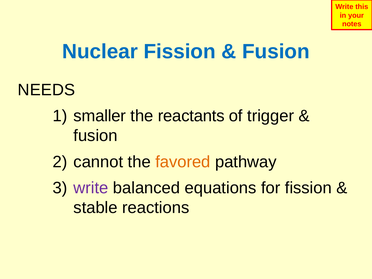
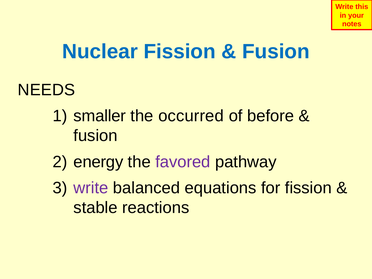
reactants: reactants -> occurred
trigger: trigger -> before
cannot: cannot -> energy
favored colour: orange -> purple
